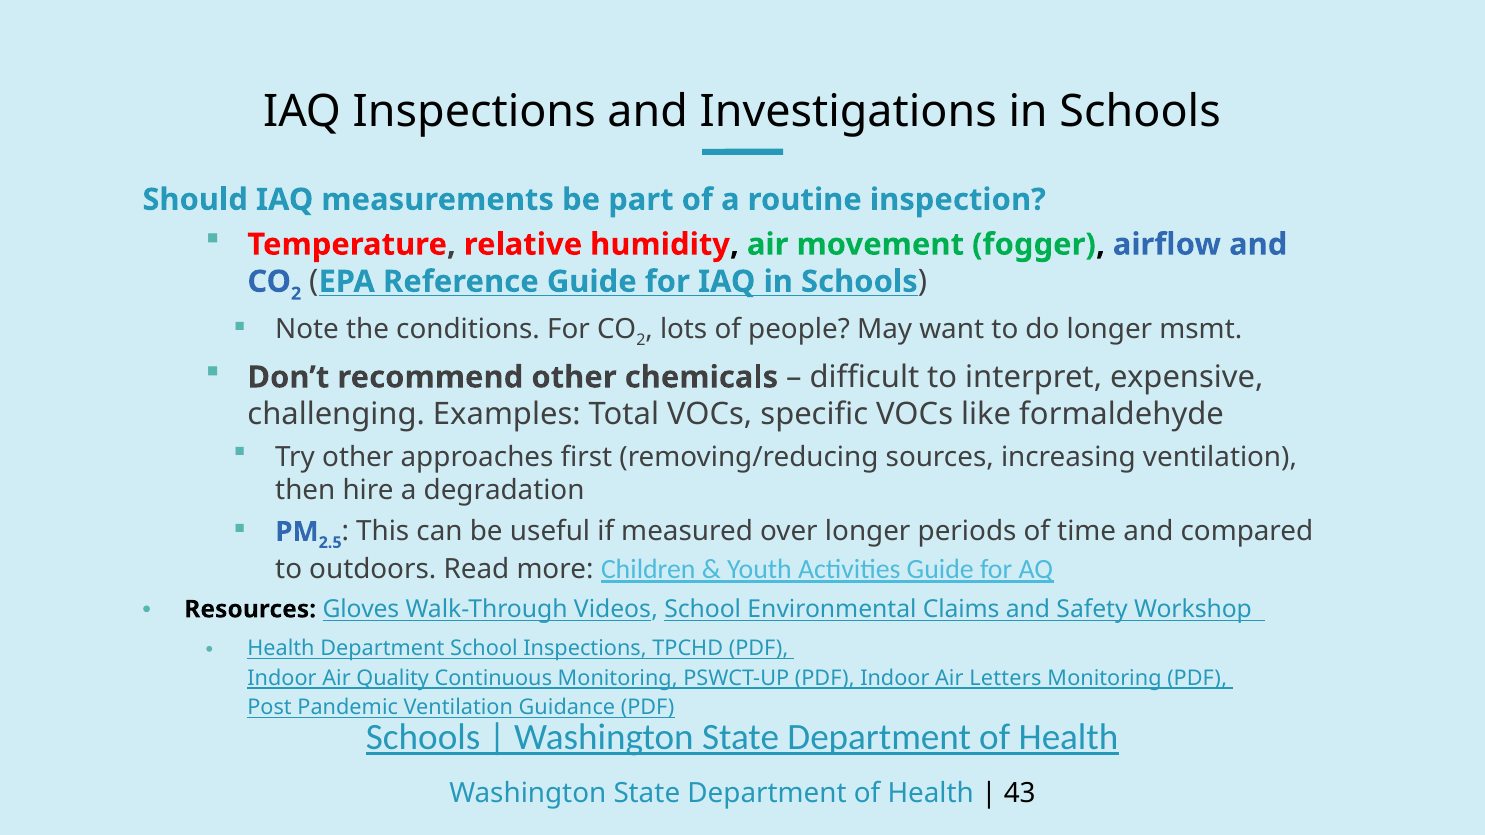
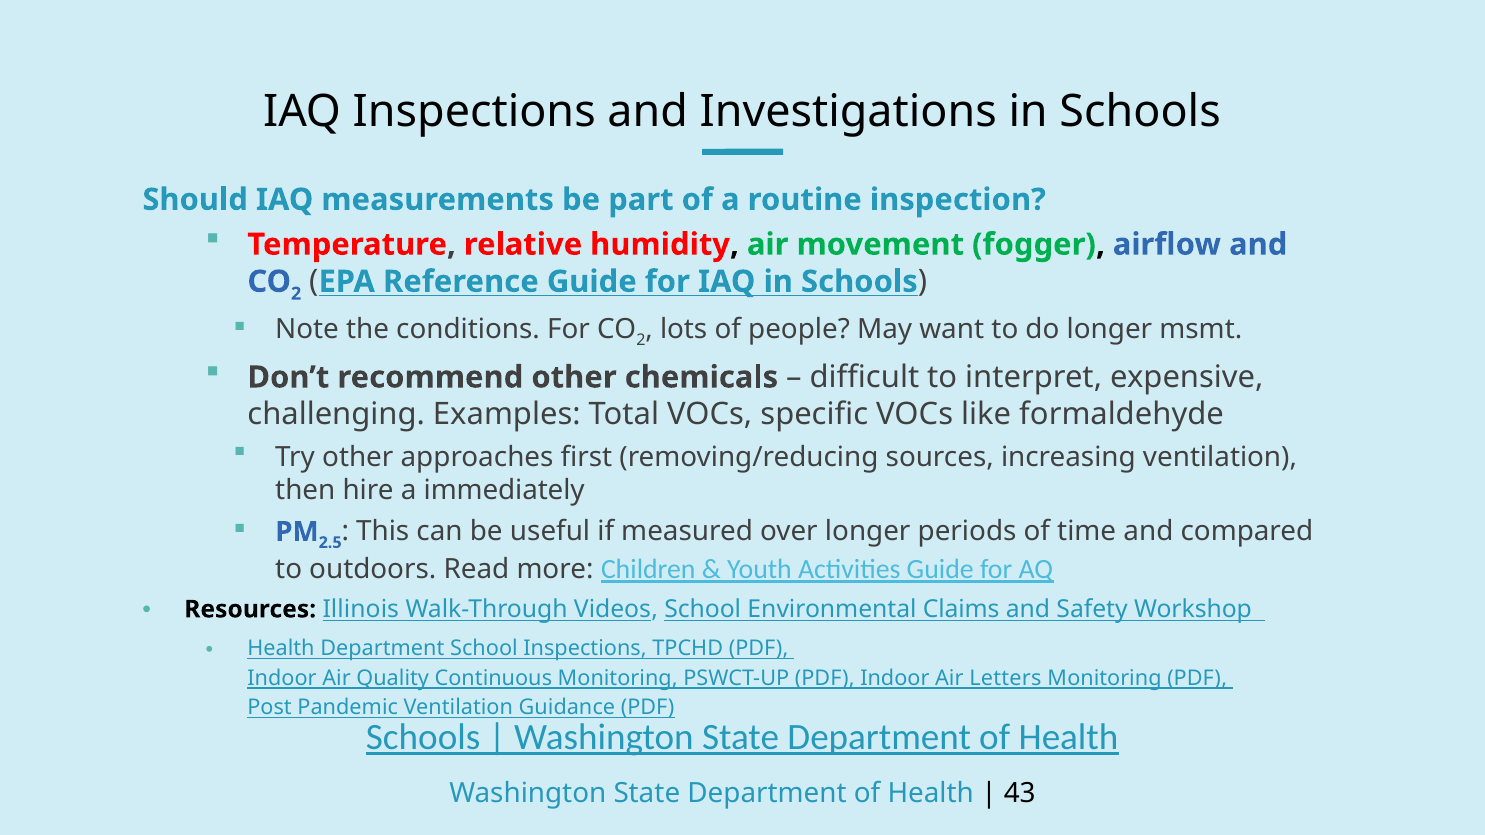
degradation: degradation -> immediately
Gloves: Gloves -> Illinois
